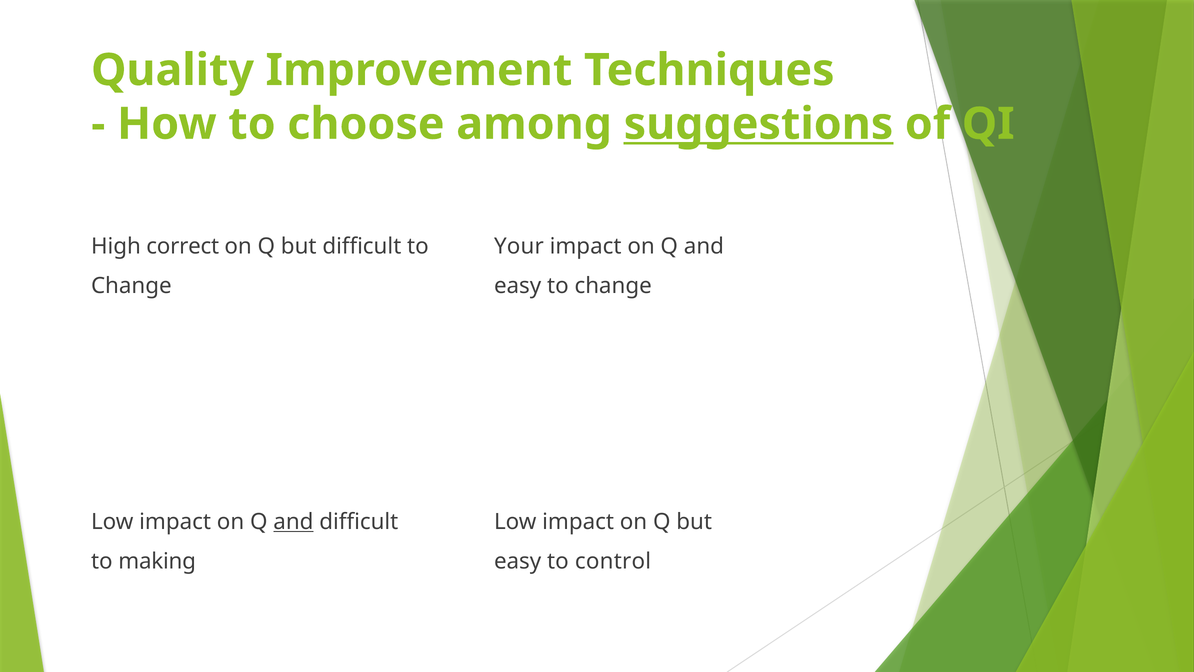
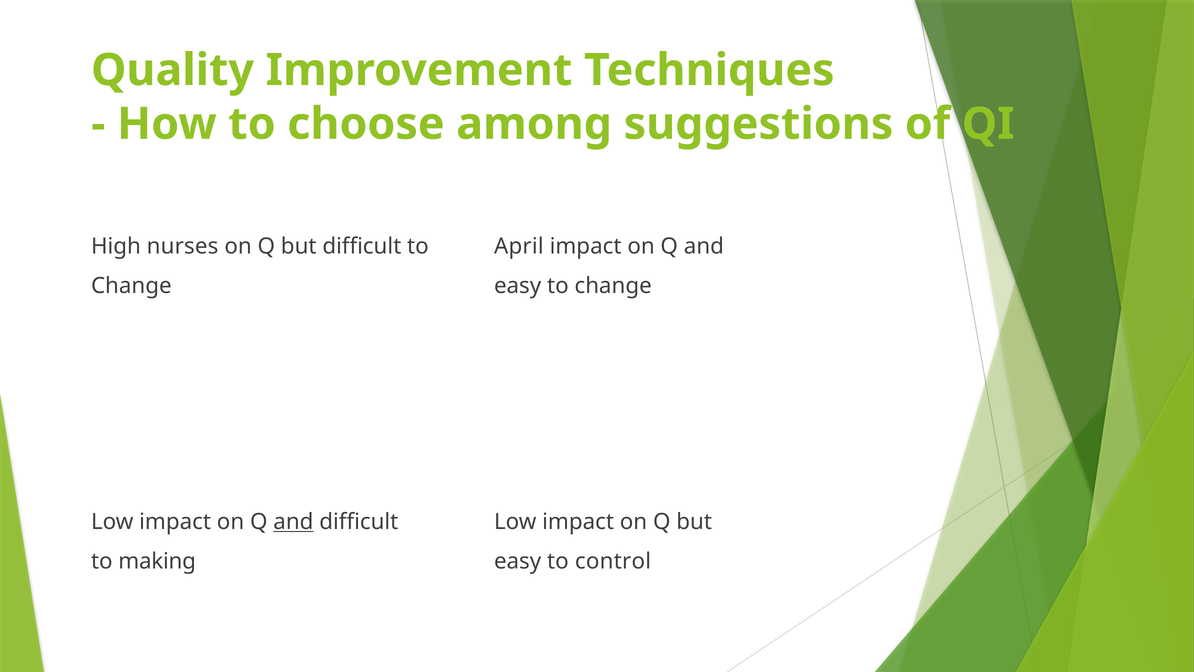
suggestions underline: present -> none
correct: correct -> nurses
Your: Your -> April
